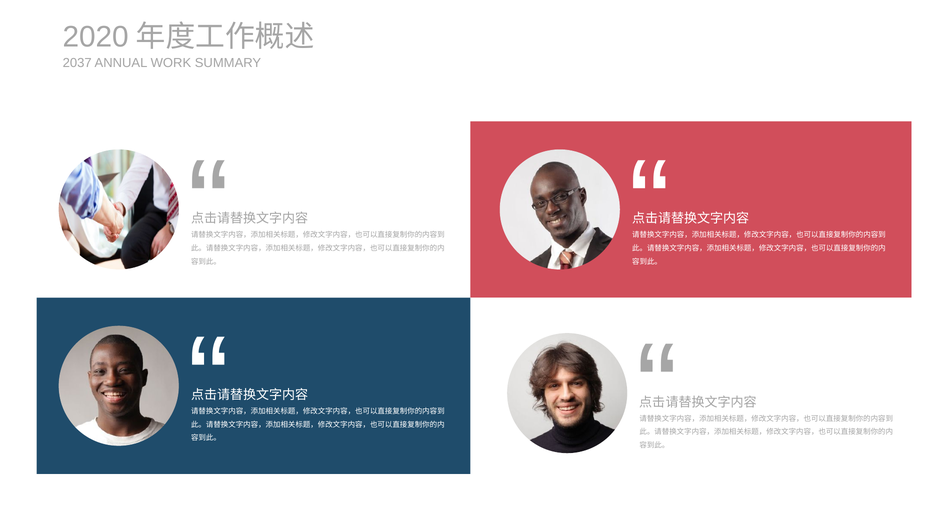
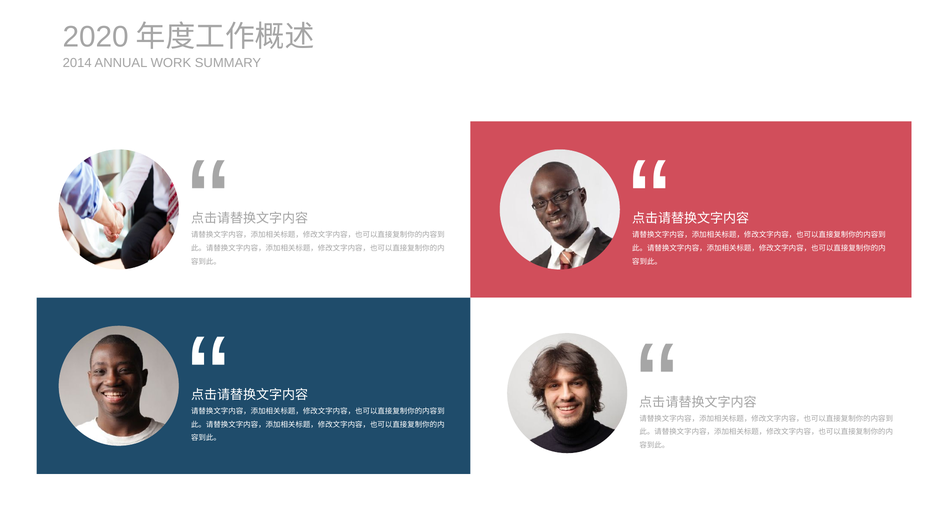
2037: 2037 -> 2014
